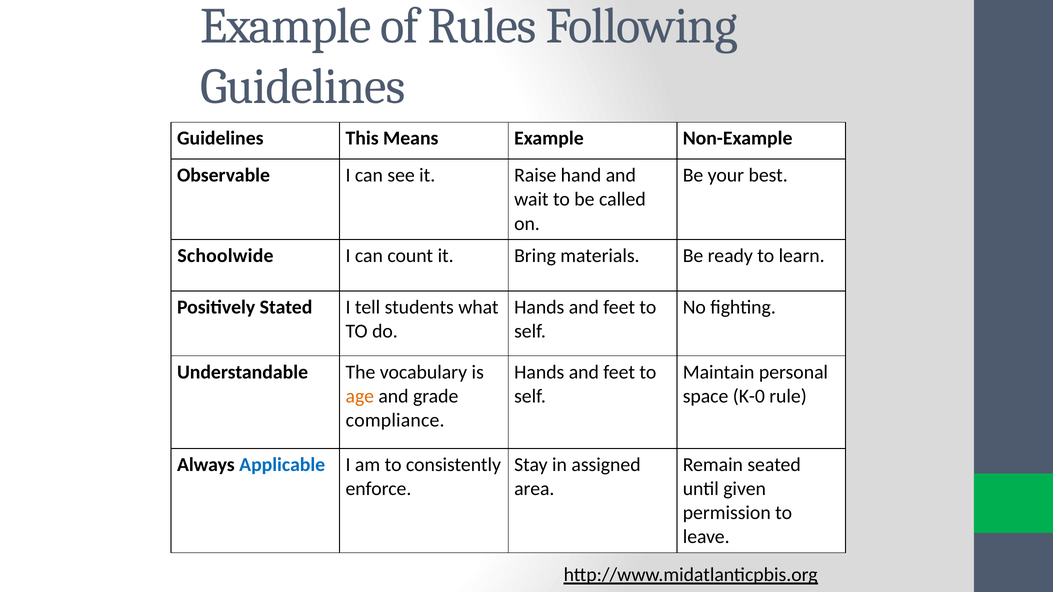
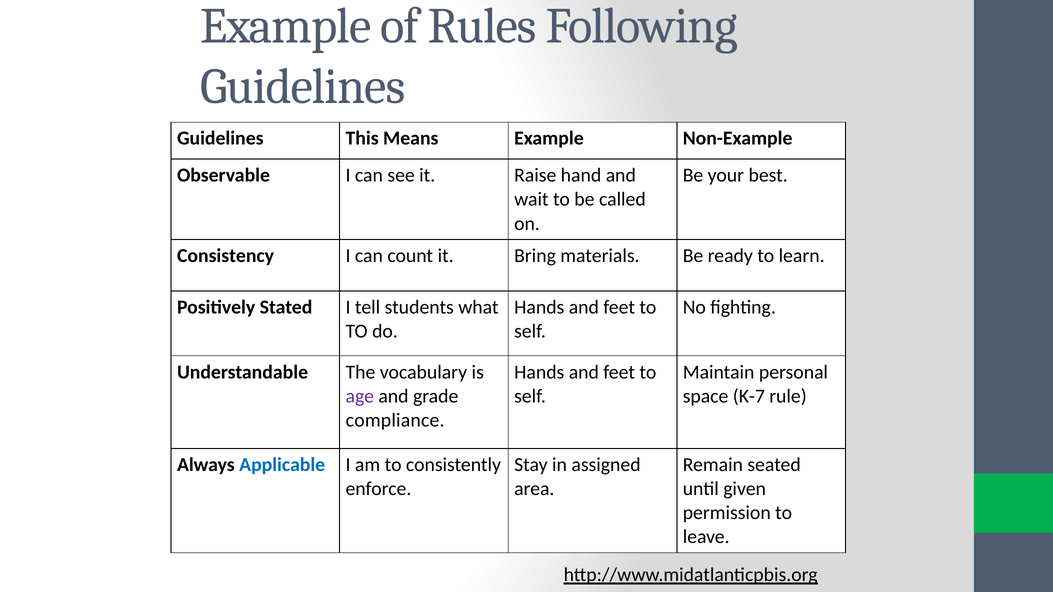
Schoolwide: Schoolwide -> Consistency
age colour: orange -> purple
K-0: K-0 -> K-7
